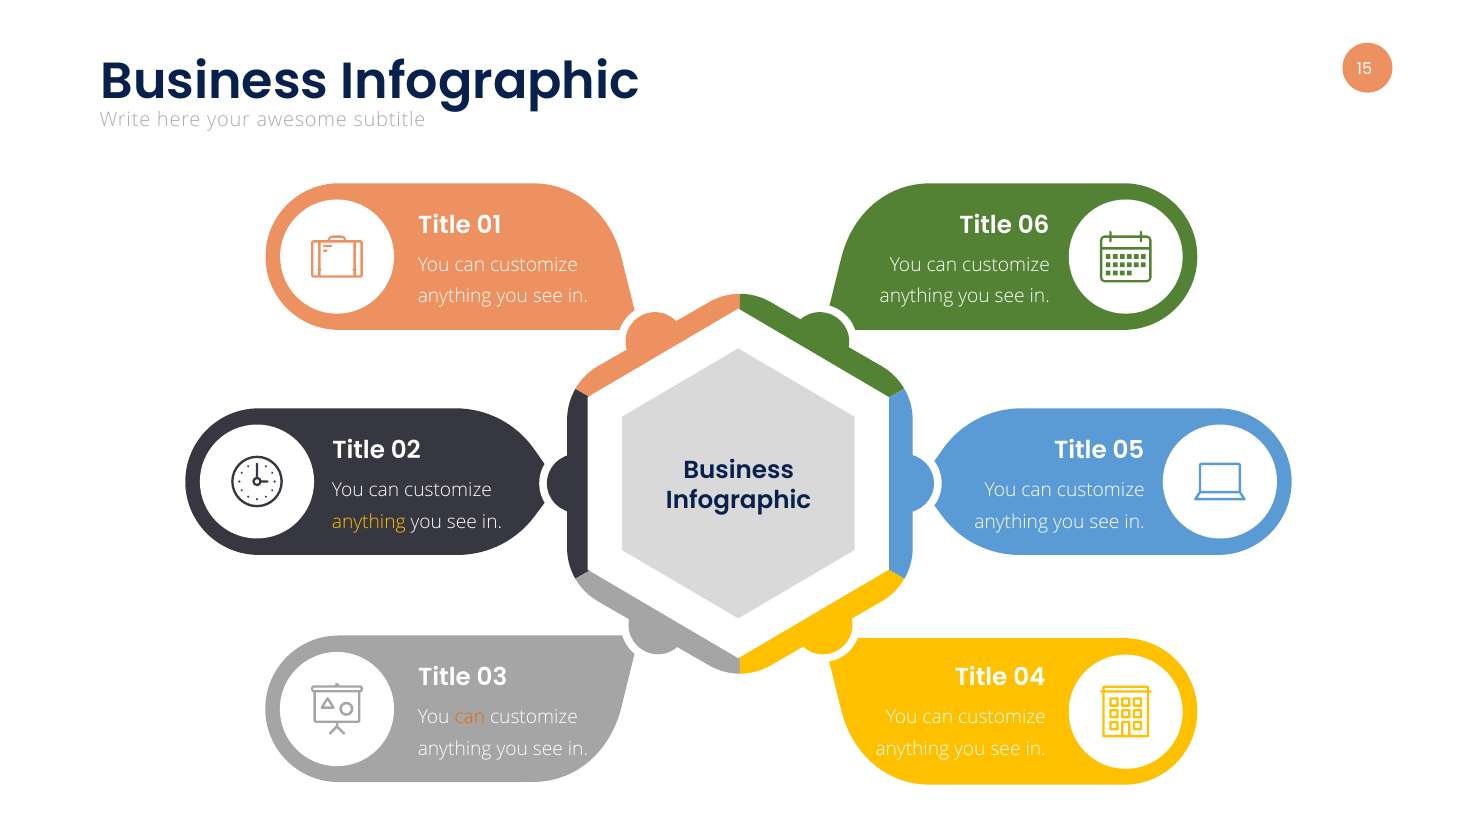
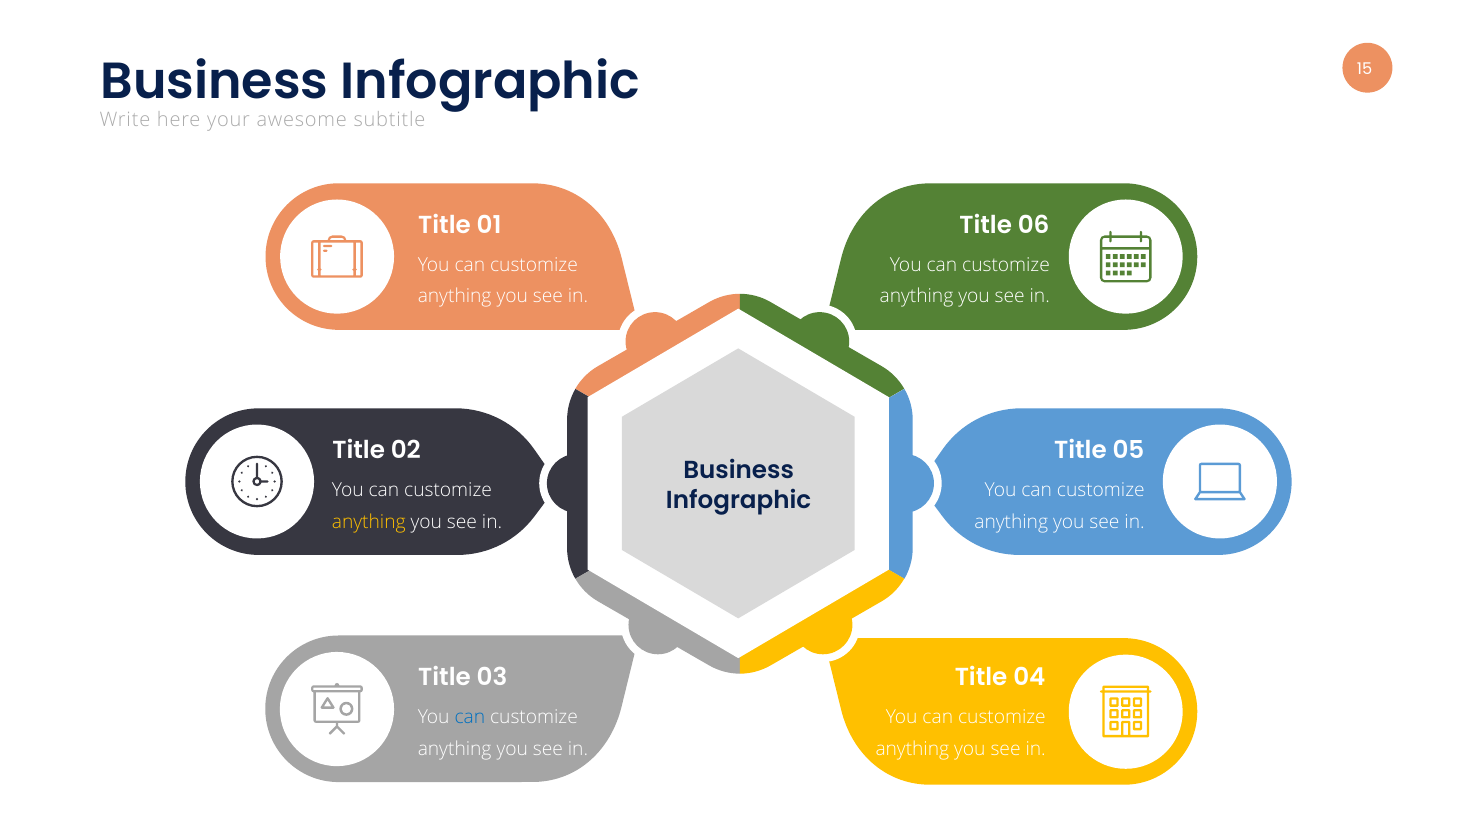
can at (470, 717) colour: orange -> blue
